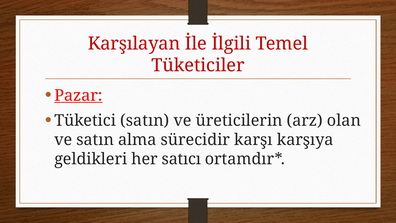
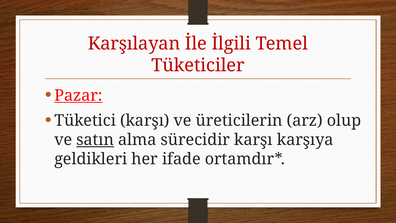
Tüketici satın: satın -> karşı
olan: olan -> olup
satın at (95, 140) underline: none -> present
satıcı: satıcı -> ifade
